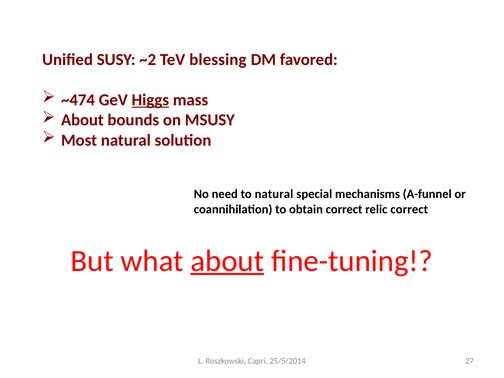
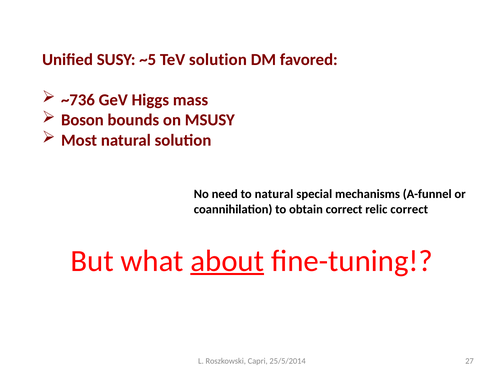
~2: ~2 -> ~5
TeV blessing: blessing -> solution
~474: ~474 -> ~736
Higgs underline: present -> none
About at (82, 120): About -> Boson
